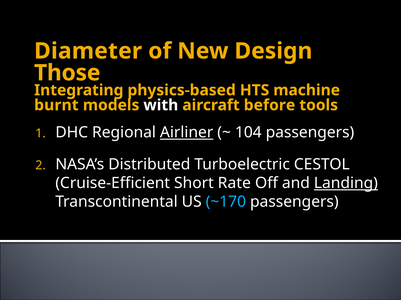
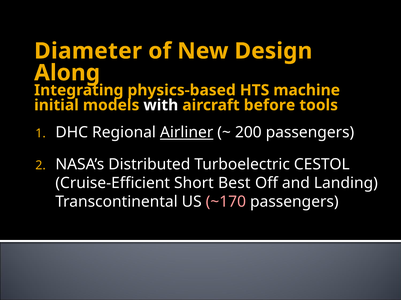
Those: Those -> Along
burnt: burnt -> initial
104: 104 -> 200
Rate: Rate -> Best
Landing underline: present -> none
~170 colour: light blue -> pink
